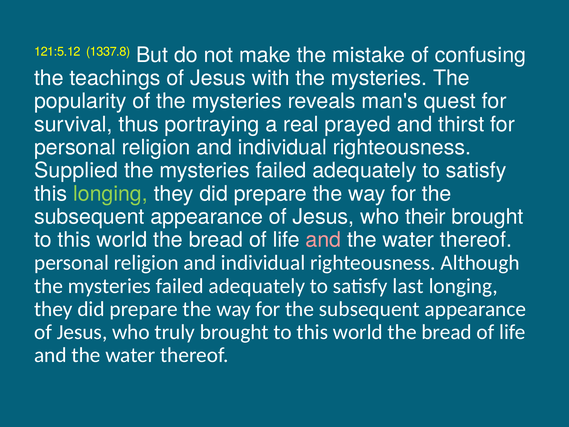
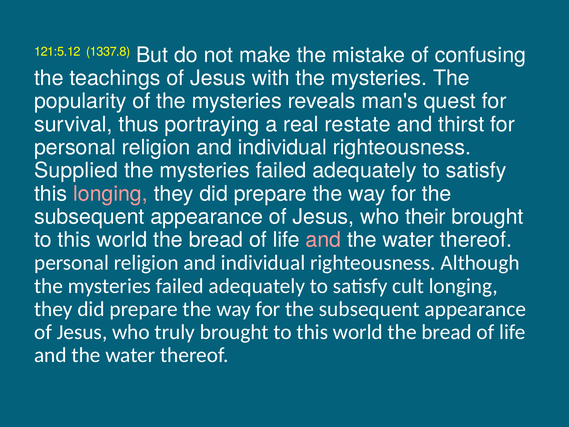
prayed: prayed -> restate
longing at (110, 194) colour: light green -> pink
last: last -> cult
